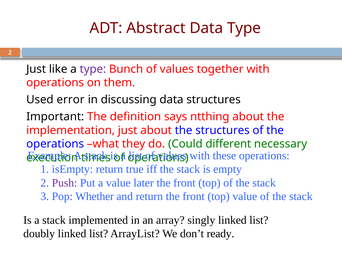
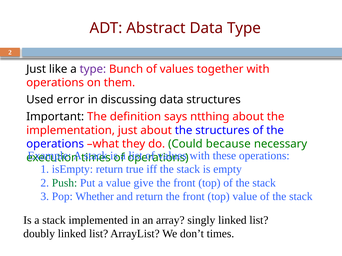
different: different -> because
Push colour: purple -> green
later: later -> give
don’t ready: ready -> times
